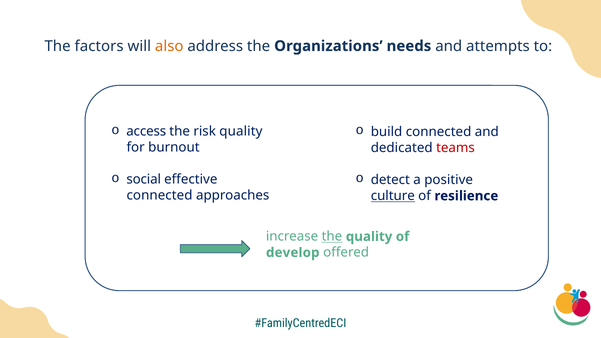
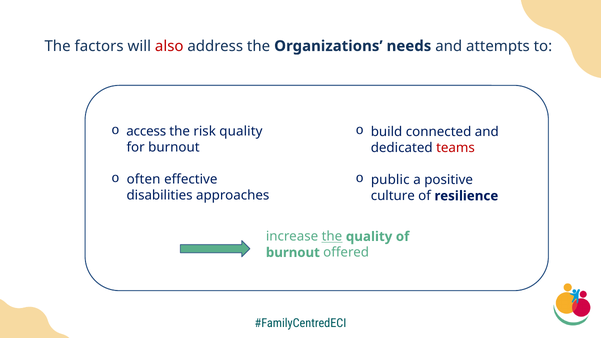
also colour: orange -> red
social: social -> often
detect: detect -> public
connected at (160, 196): connected -> disabilities
culture underline: present -> none
develop at (293, 253): develop -> burnout
